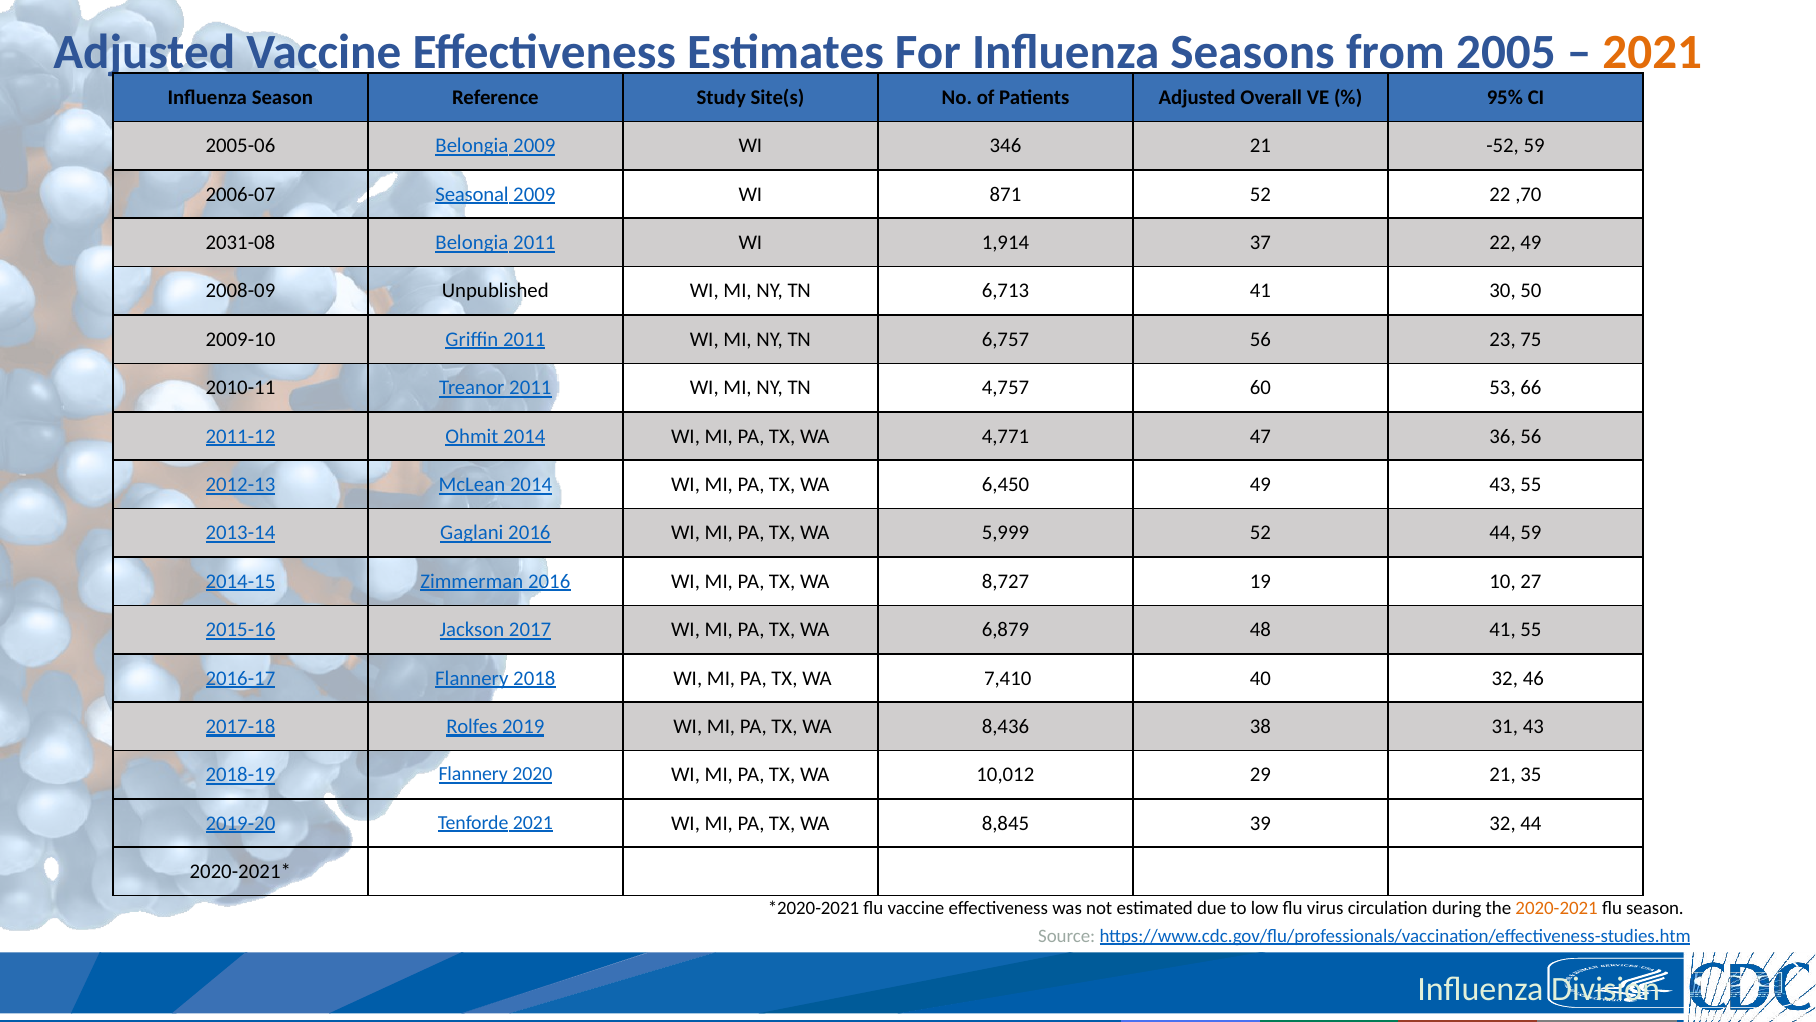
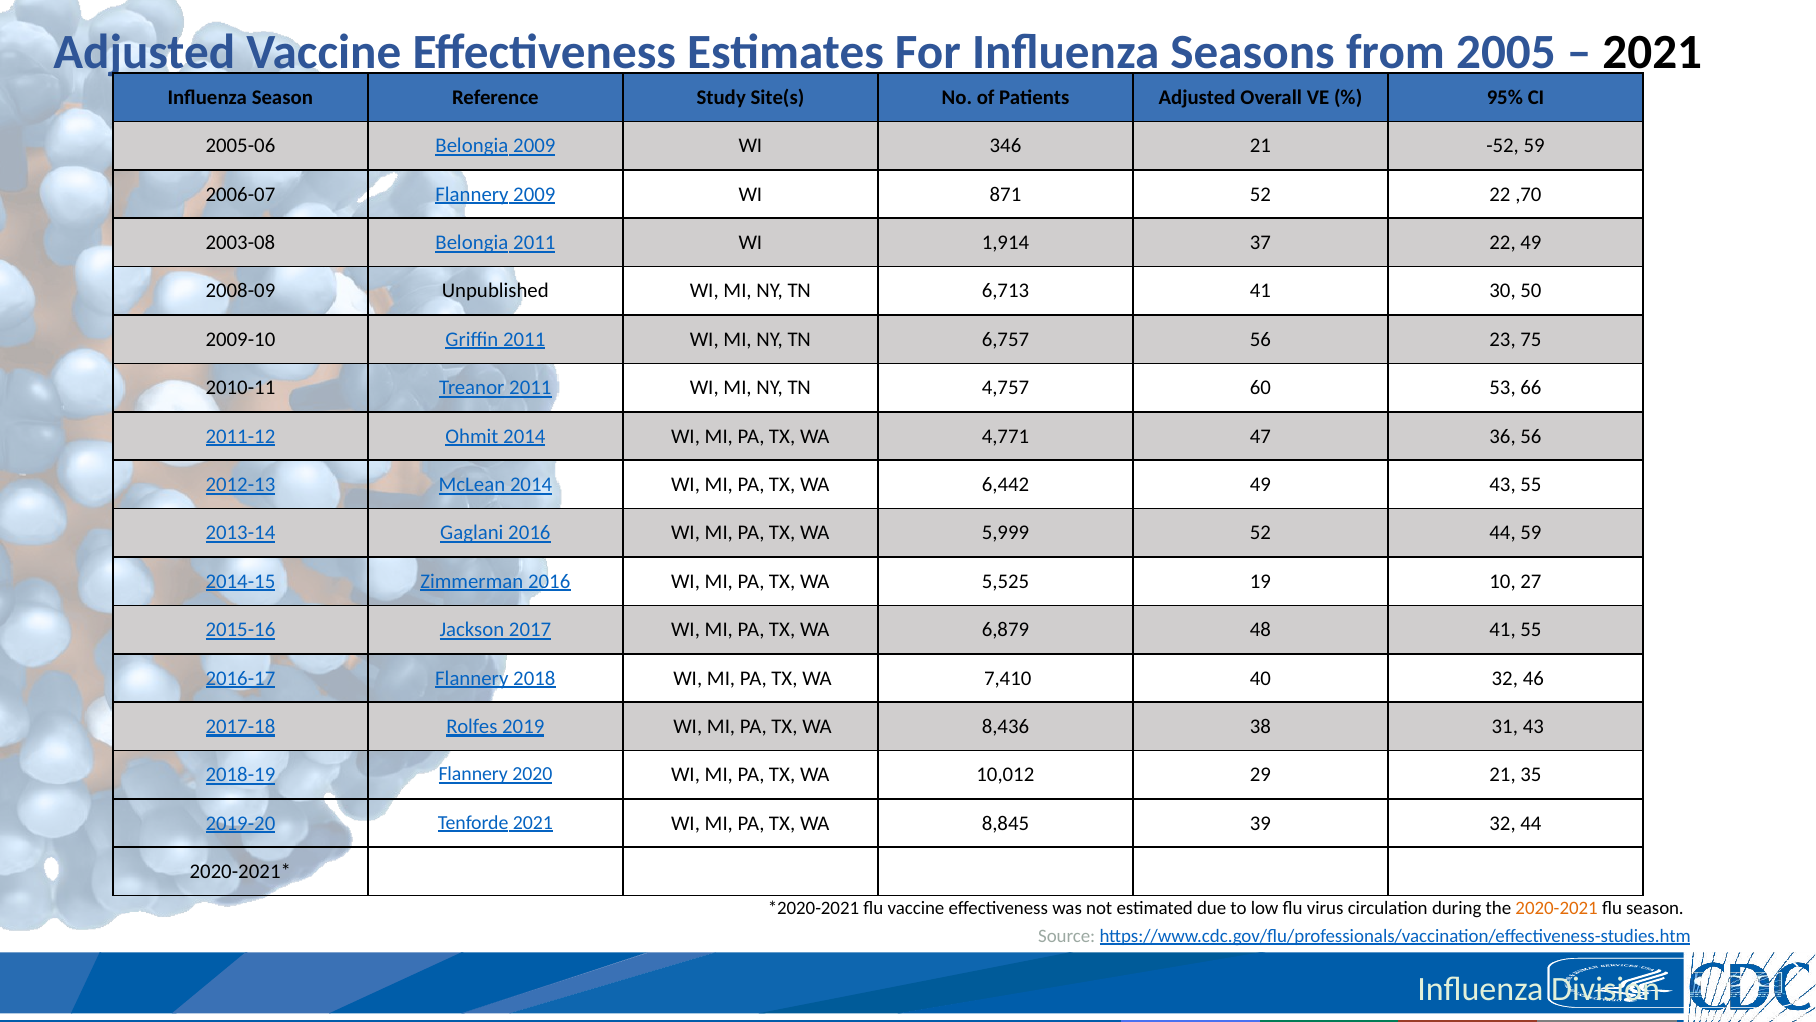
2021 at (1652, 52) colour: orange -> black
2006-07 Seasonal: Seasonal -> Flannery
2031-08: 2031-08 -> 2003-08
6,450: 6,450 -> 6,442
8,727: 8,727 -> 5,525
